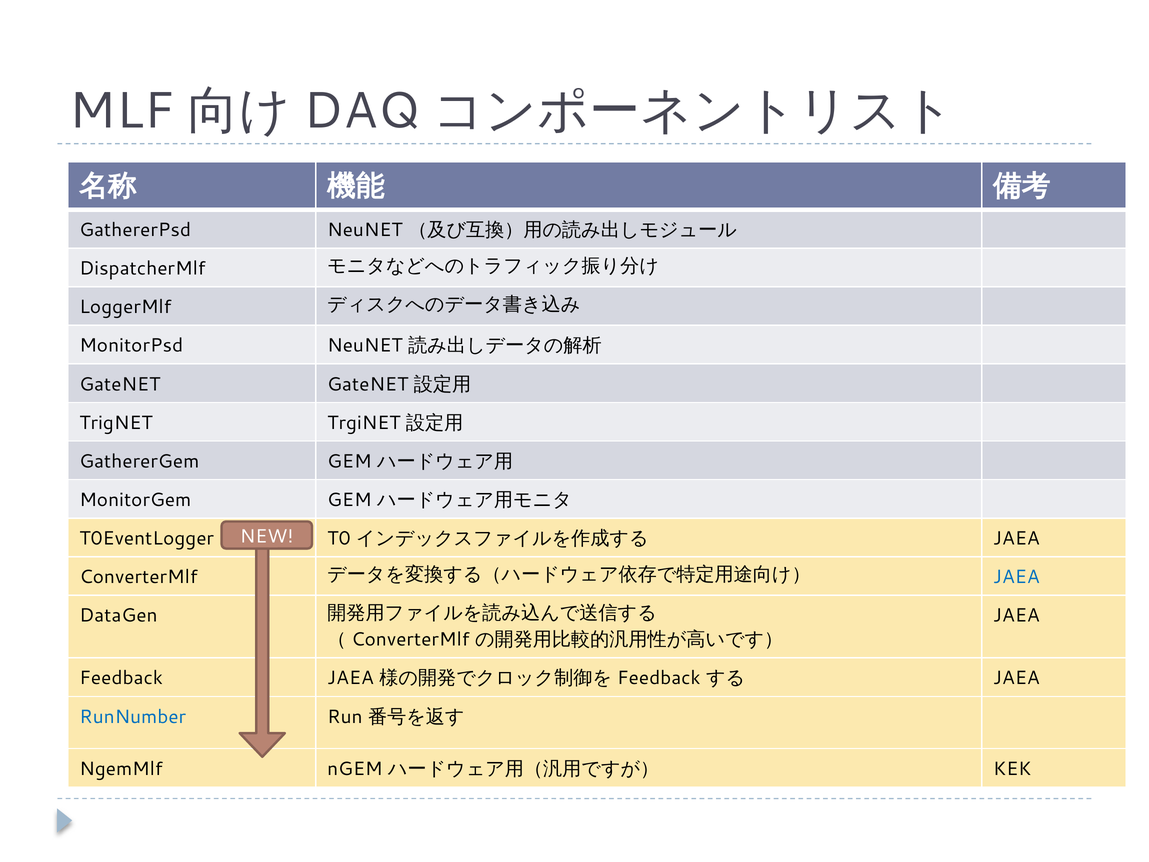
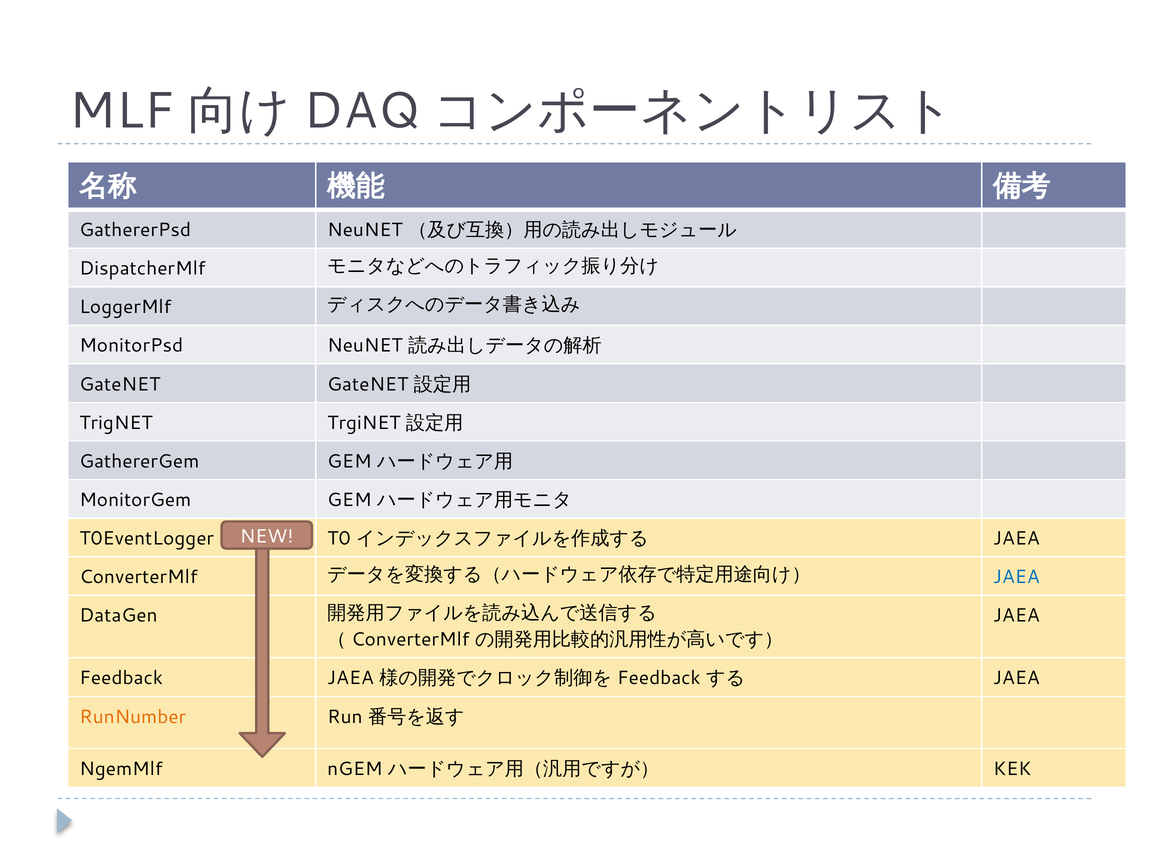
RunNumber colour: blue -> orange
